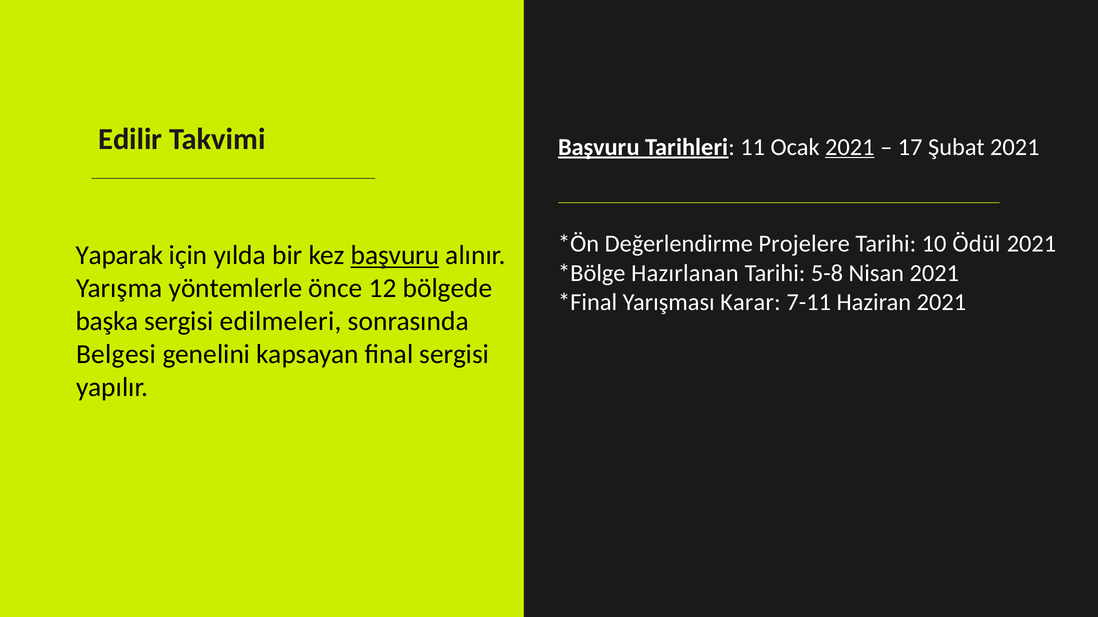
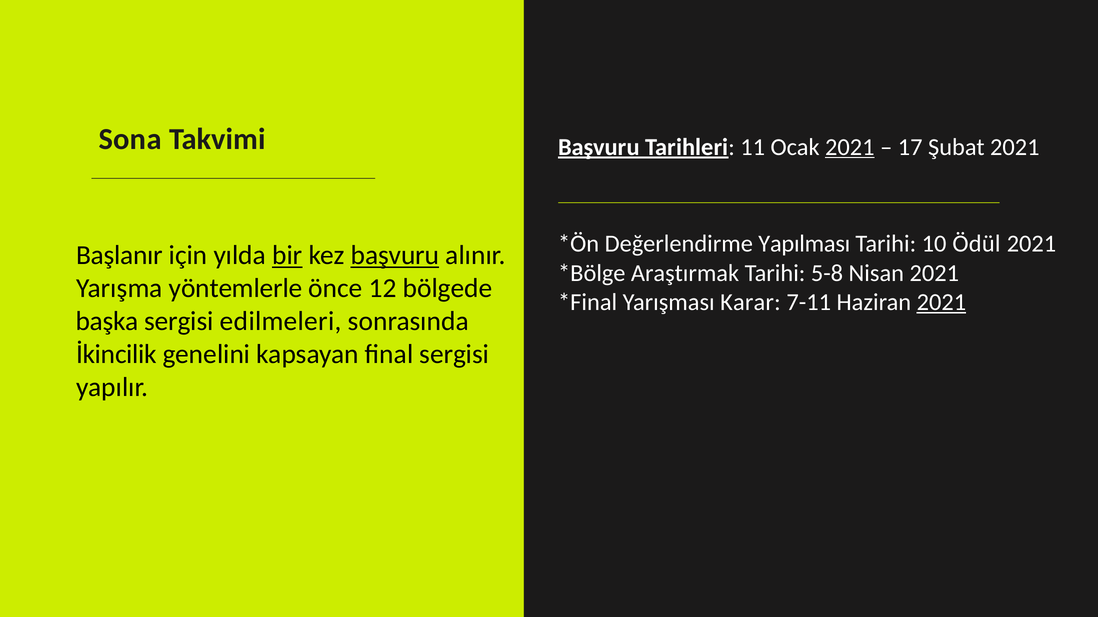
Edilir: Edilir -> Sona
Projelere: Projelere -> Yapılması
Yaparak: Yaparak -> Başlanır
bir underline: none -> present
Hazırlanan: Hazırlanan -> Araştırmak
2021 at (941, 303) underline: none -> present
Belgesi: Belgesi -> İkincilik
